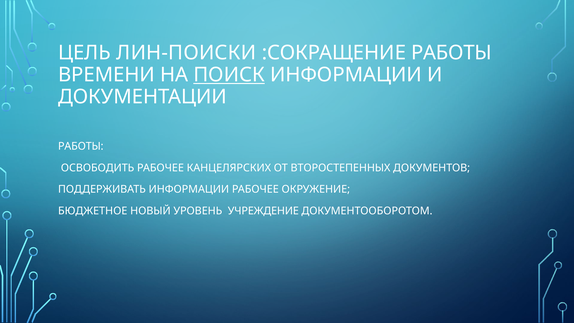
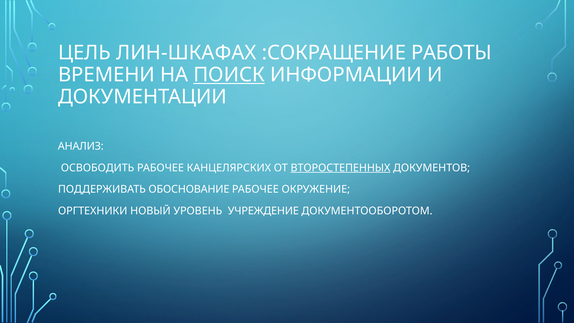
ЛИН-ПОИСКИ: ЛИН-ПОИСКИ -> ЛИН-ШКАФАХ
РАБОТЫ at (81, 146): РАБОТЫ -> АНАЛИЗ
ВТОРОСТЕПЕННЫХ underline: none -> present
ПОДДЕРЖИВАТЬ ИНФОРМАЦИИ: ИНФОРМАЦИИ -> ОБОСНОВАНИЕ
БЮДЖЕТНОЕ: БЮДЖЕТНОЕ -> ОРГТЕХНИКИ
